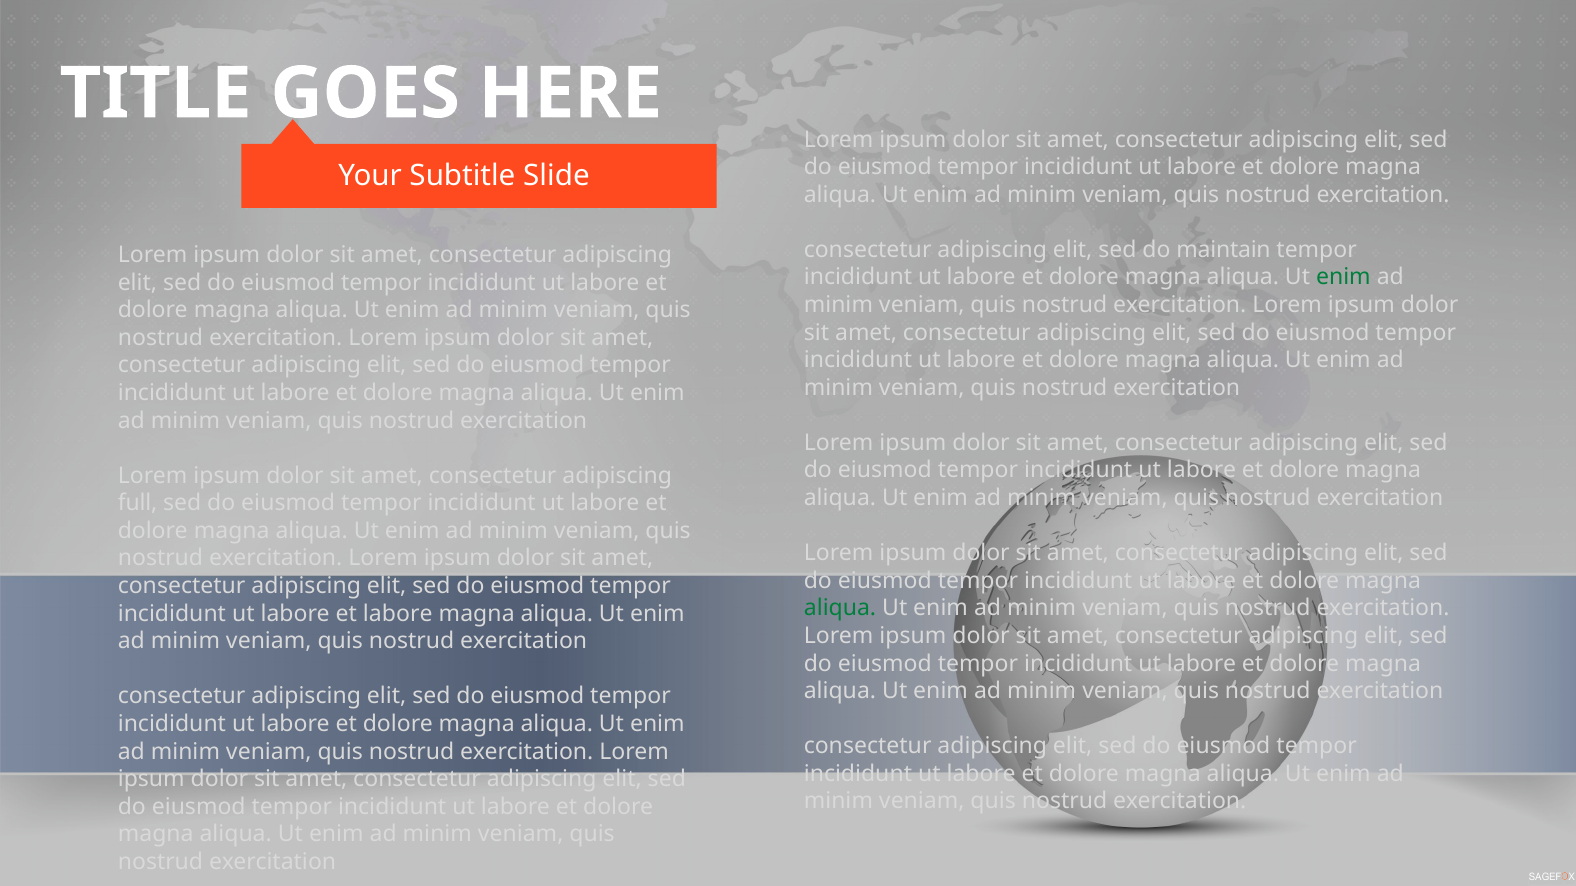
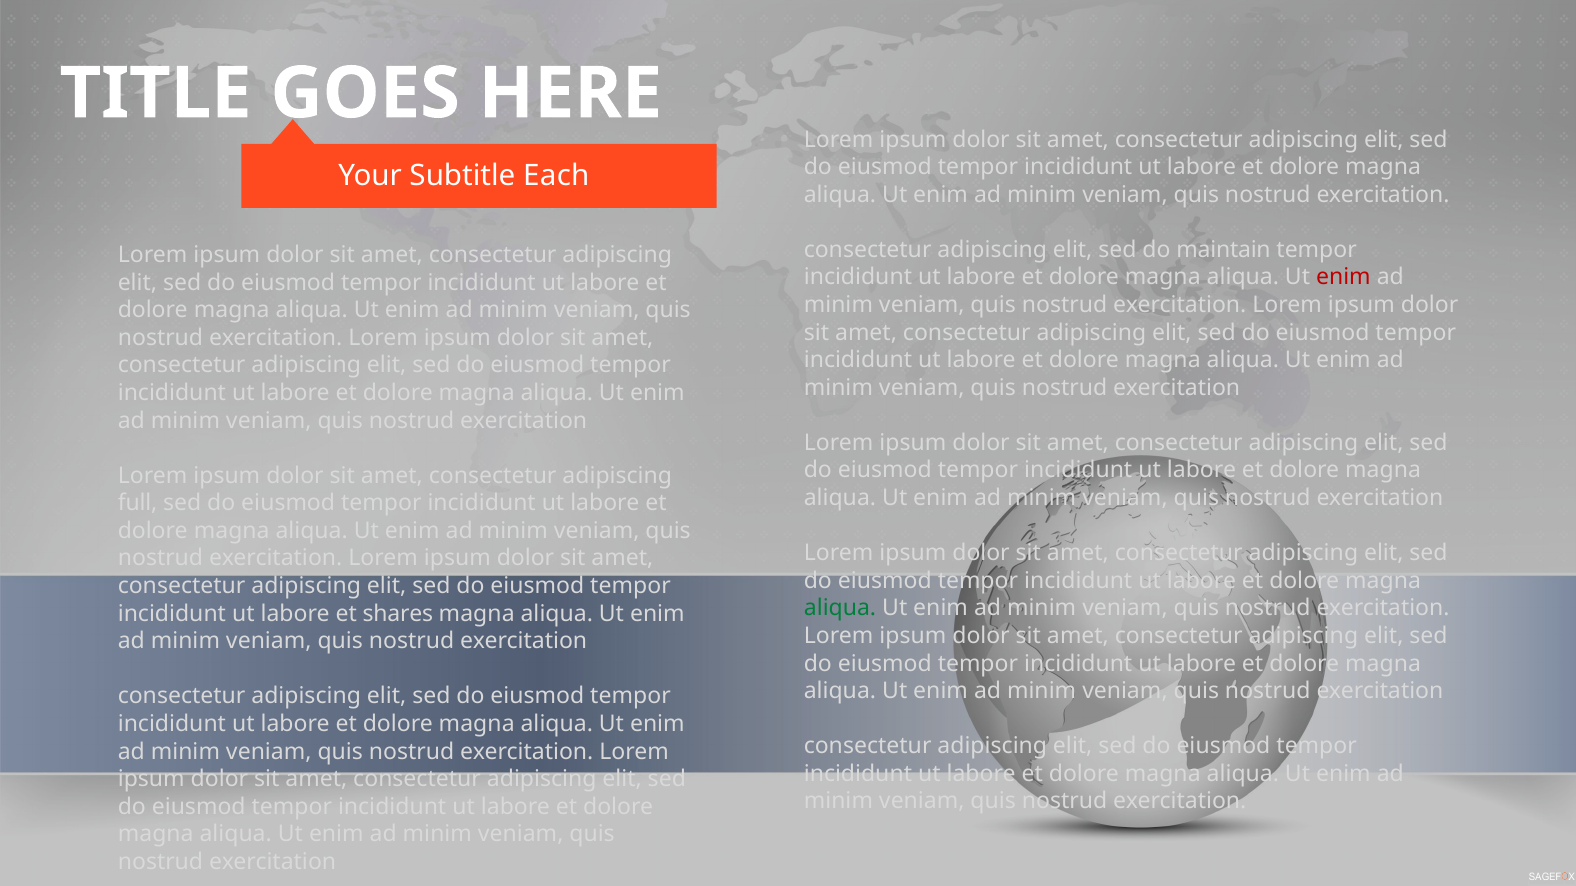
Slide: Slide -> Each
enim at (1343, 277) colour: green -> red
et labore: labore -> shares
